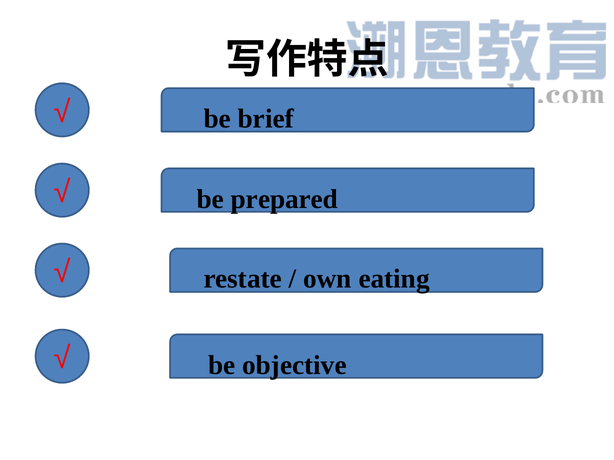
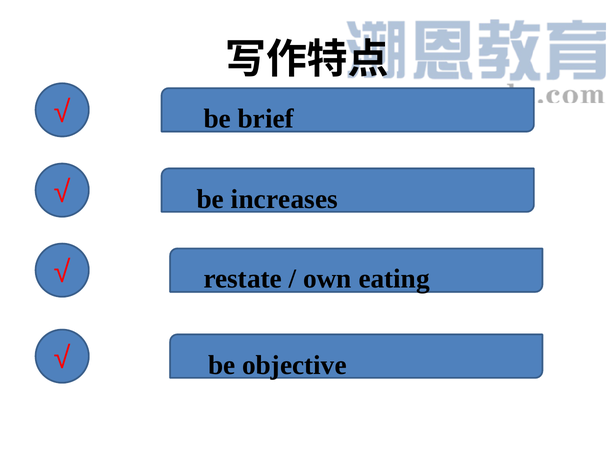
prepared: prepared -> increases
